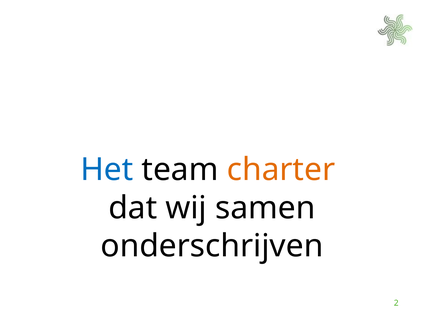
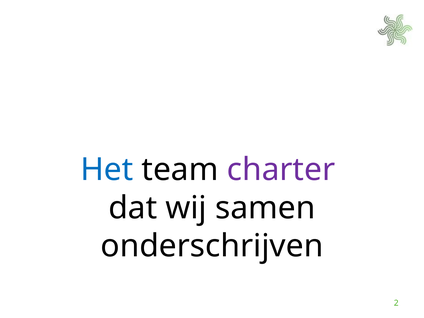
charter colour: orange -> purple
